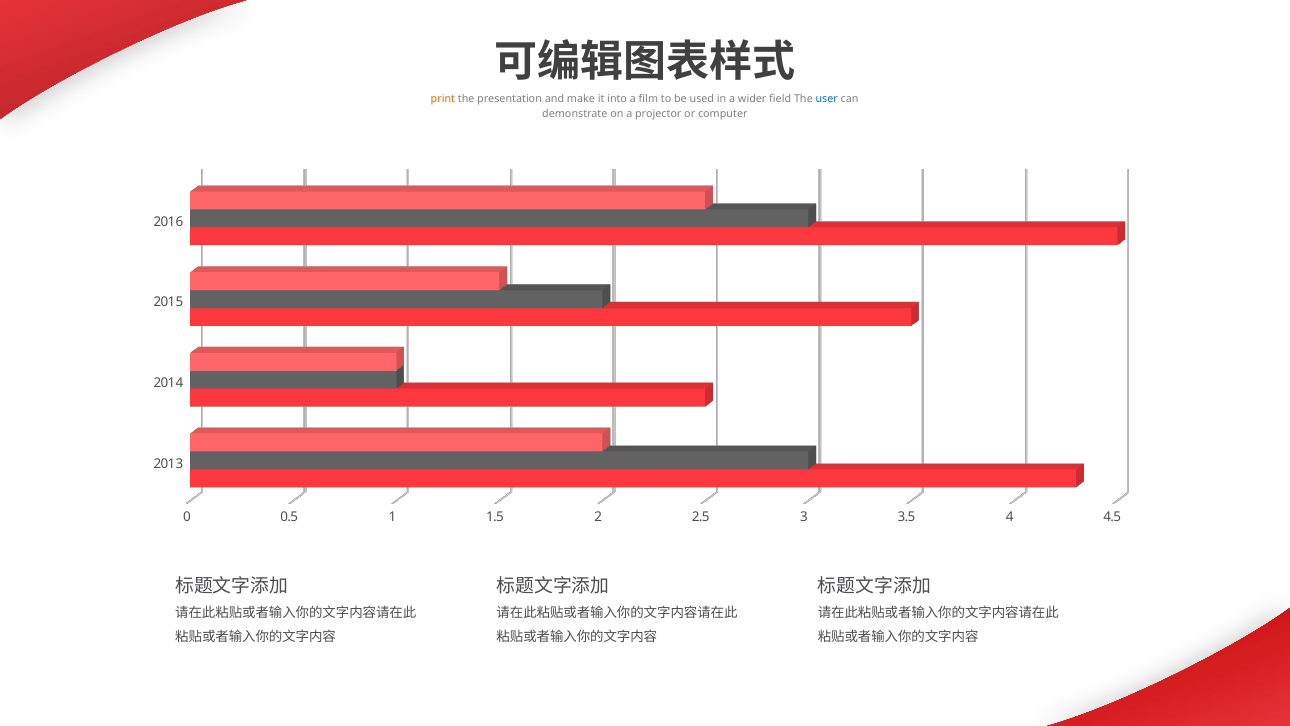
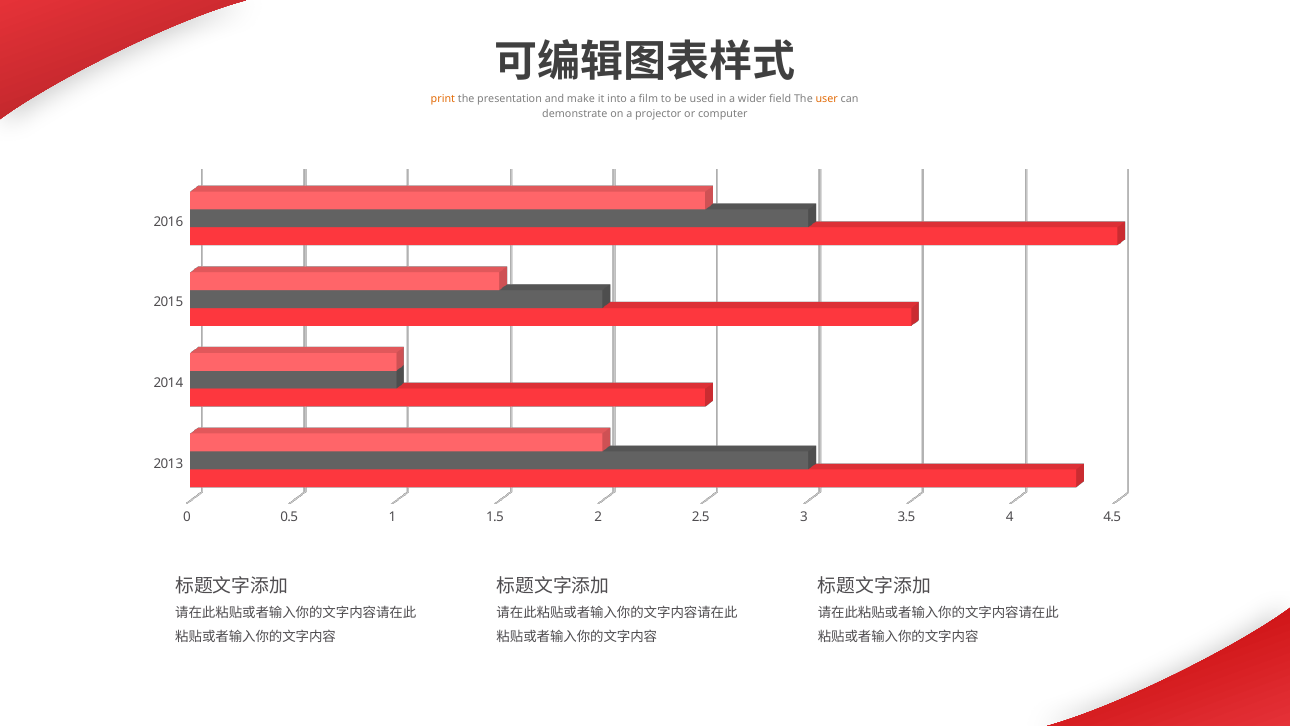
user colour: blue -> orange
